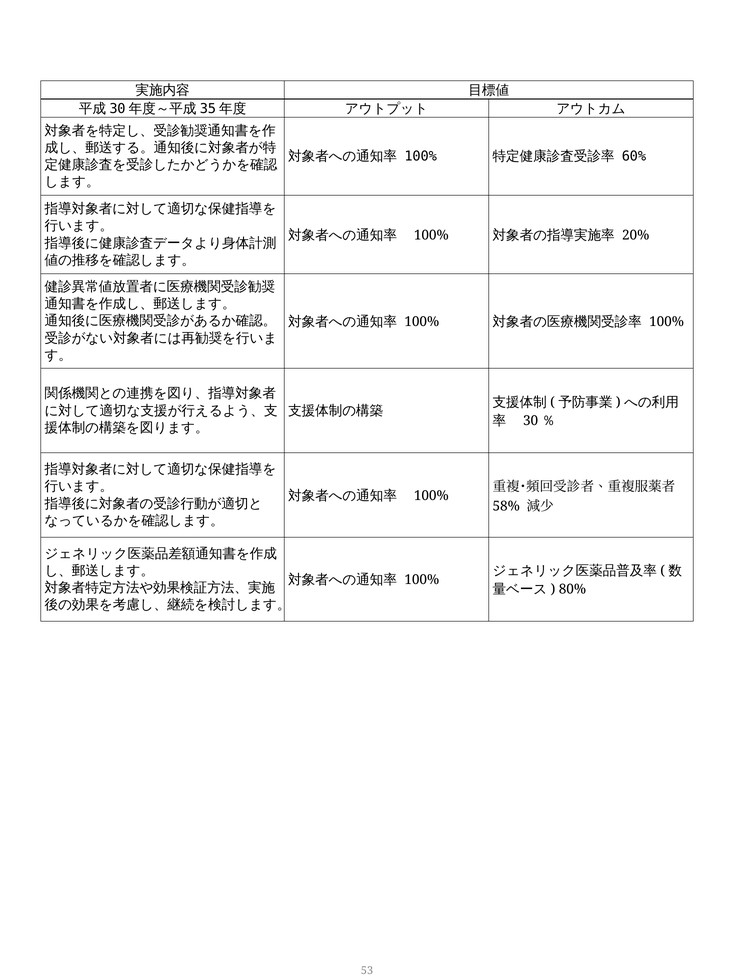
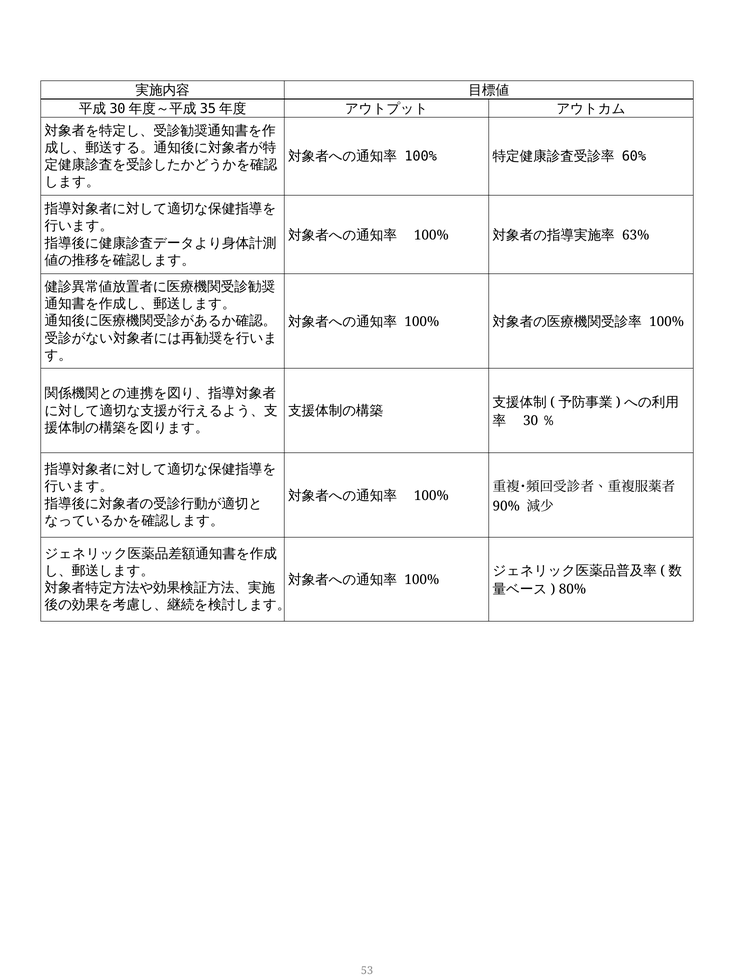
20%: 20% -> 63%
58%: 58% -> 90%
